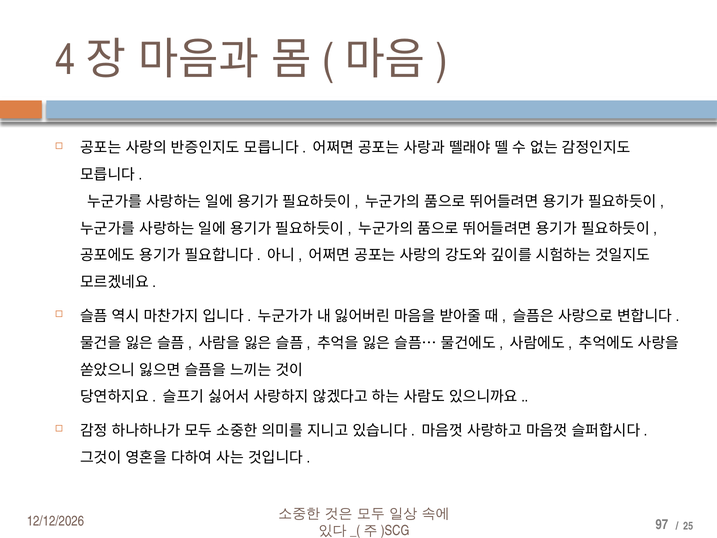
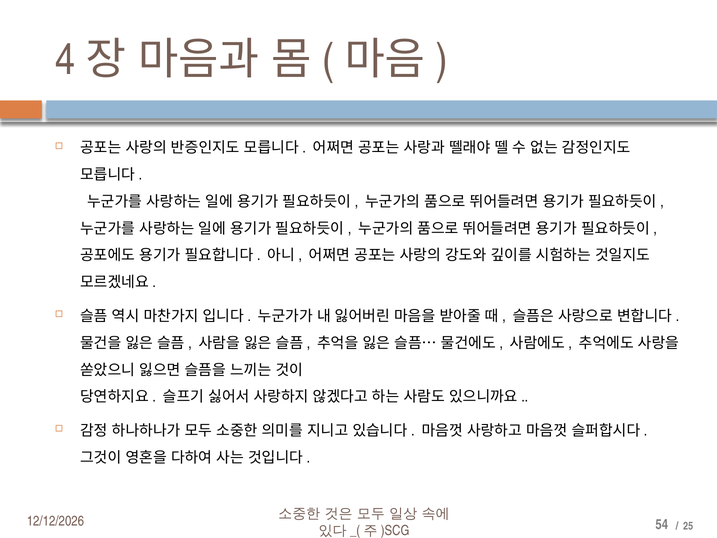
97: 97 -> 54
